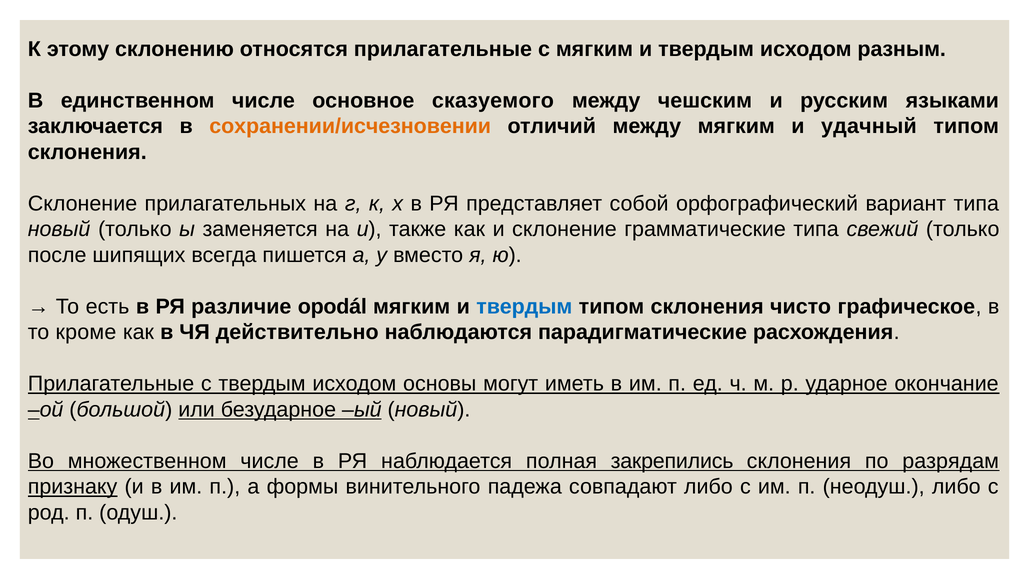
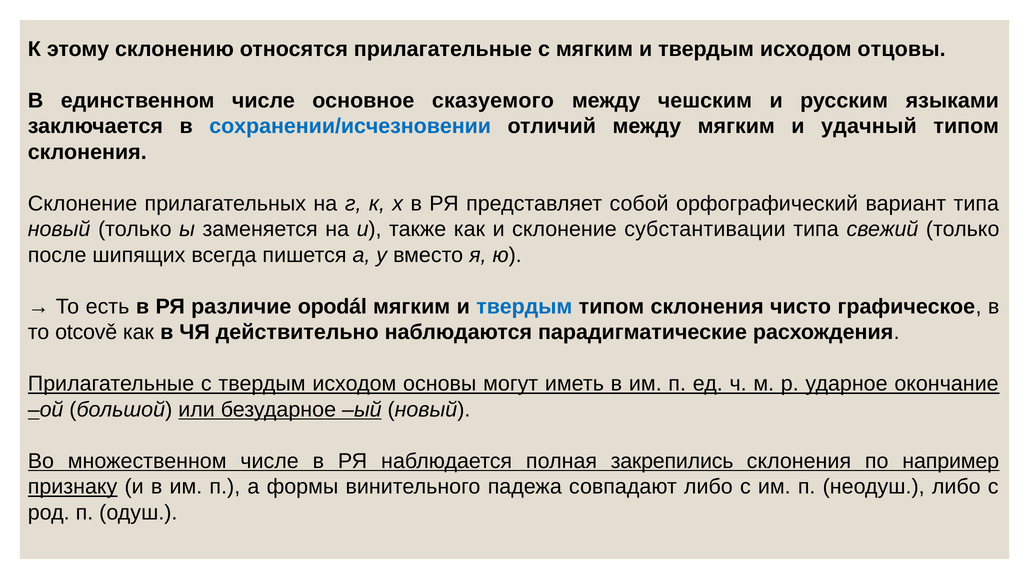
разным: разным -> отцовы
сохранении/исчезновении colour: orange -> blue
грамматические: грамматические -> субстантивации
кроме: кроме -> otcově
разрядам: разрядам -> например
